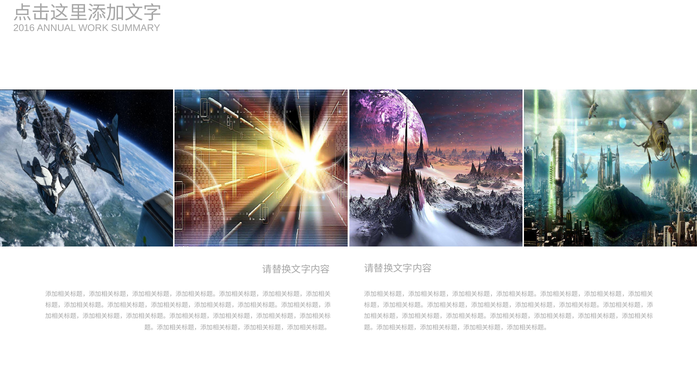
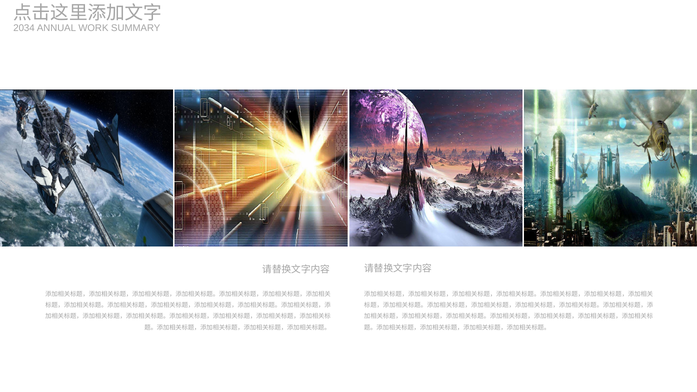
2016: 2016 -> 2034
